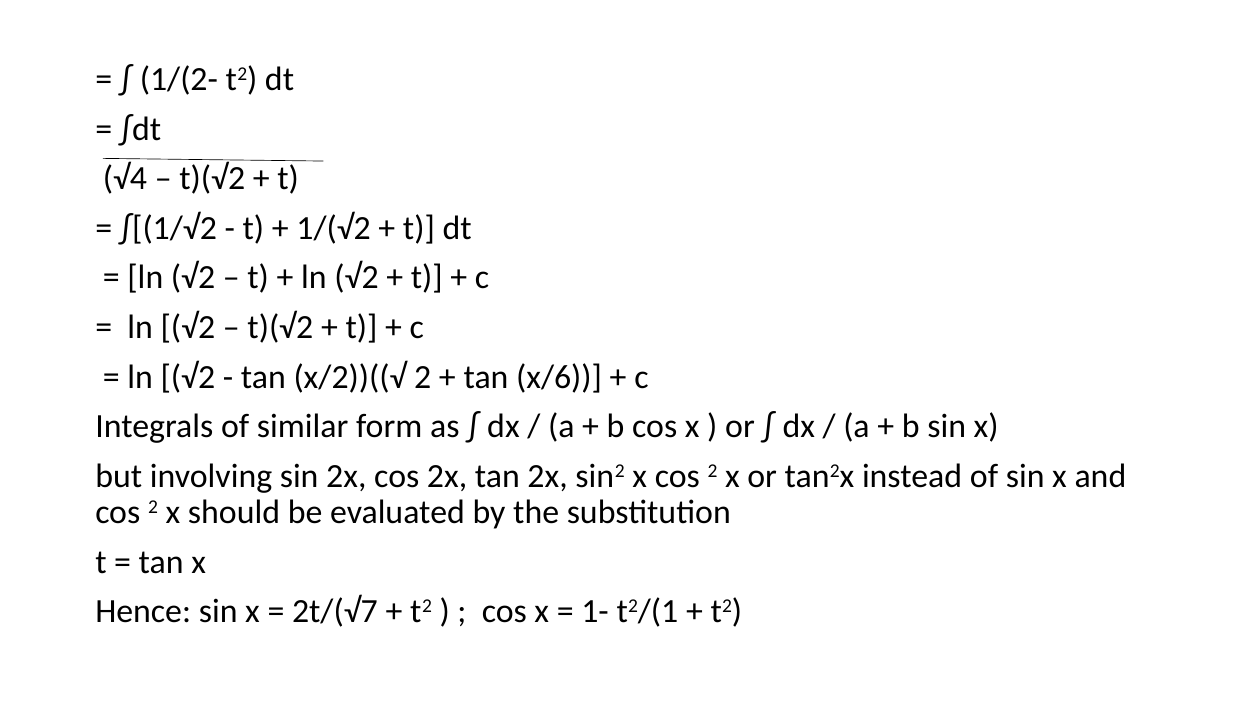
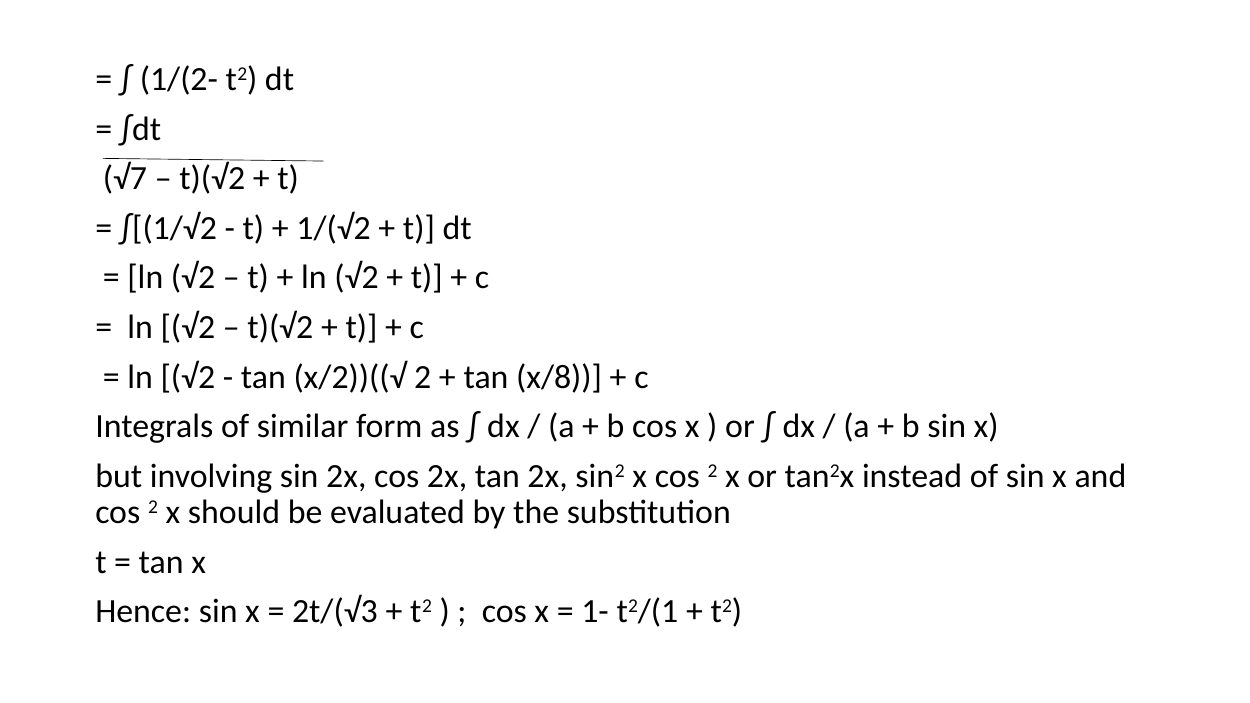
√4: √4 -> √7
x/6: x/6 -> x/8
2t/(√7: 2t/(√7 -> 2t/(√3
